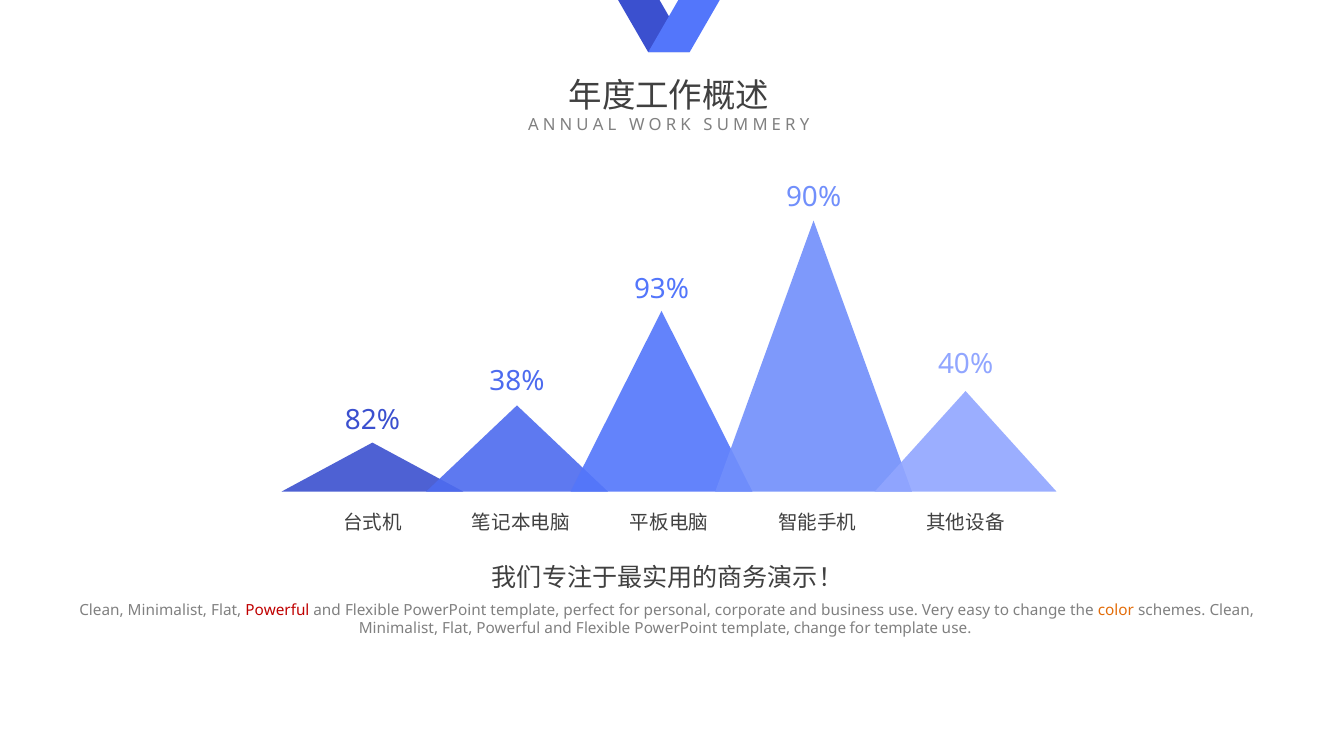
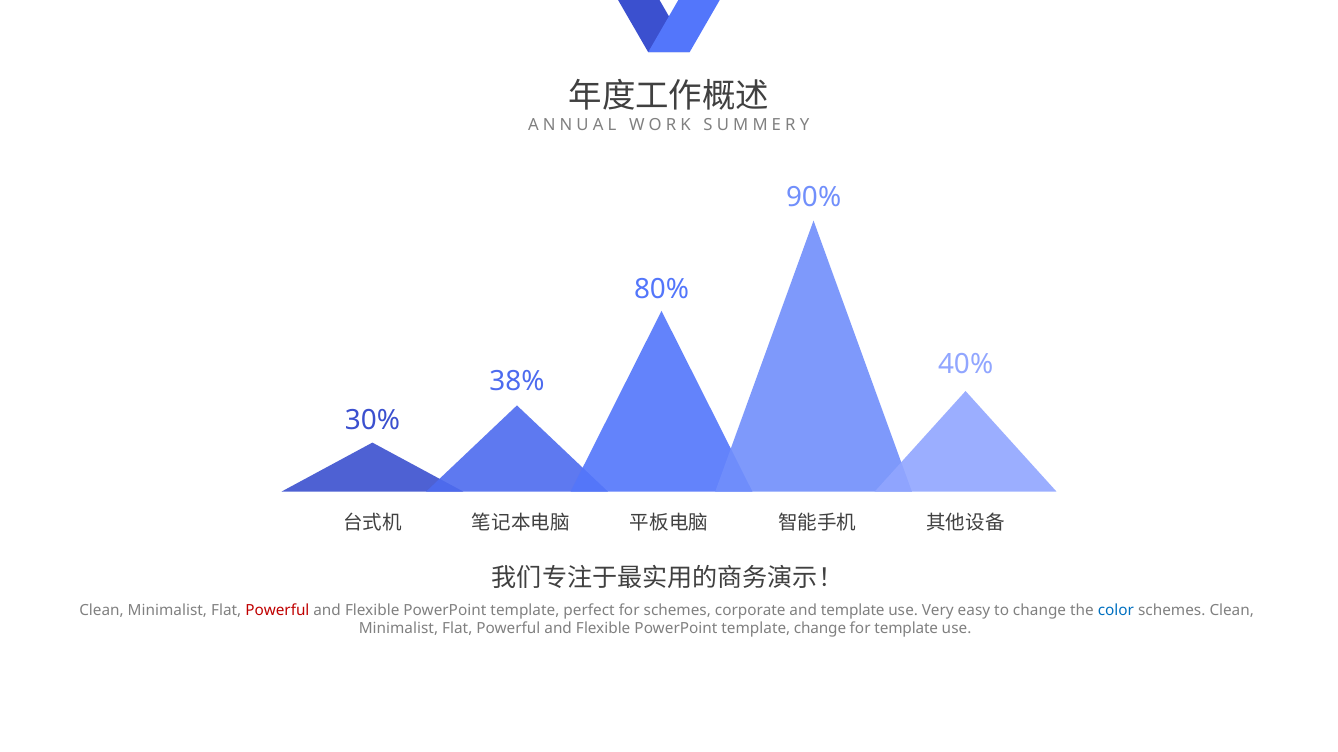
93%: 93% -> 80%
82%: 82% -> 30%
for personal: personal -> schemes
and business: business -> template
color colour: orange -> blue
